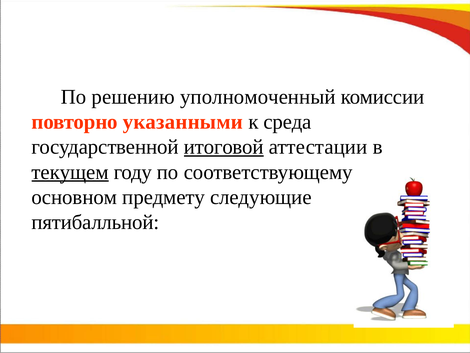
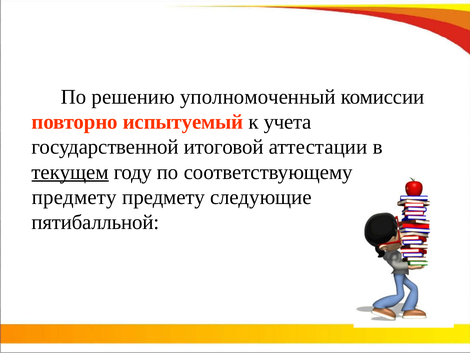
указанными: указанными -> испытуемый
среда: среда -> учета
итоговой underline: present -> none
основном at (74, 197): основном -> предмету
